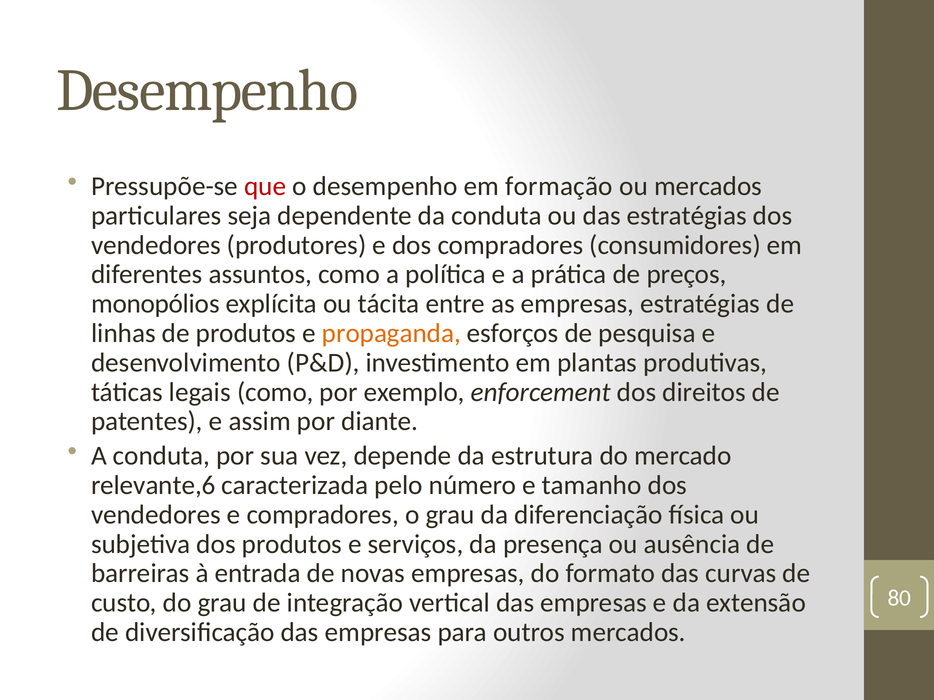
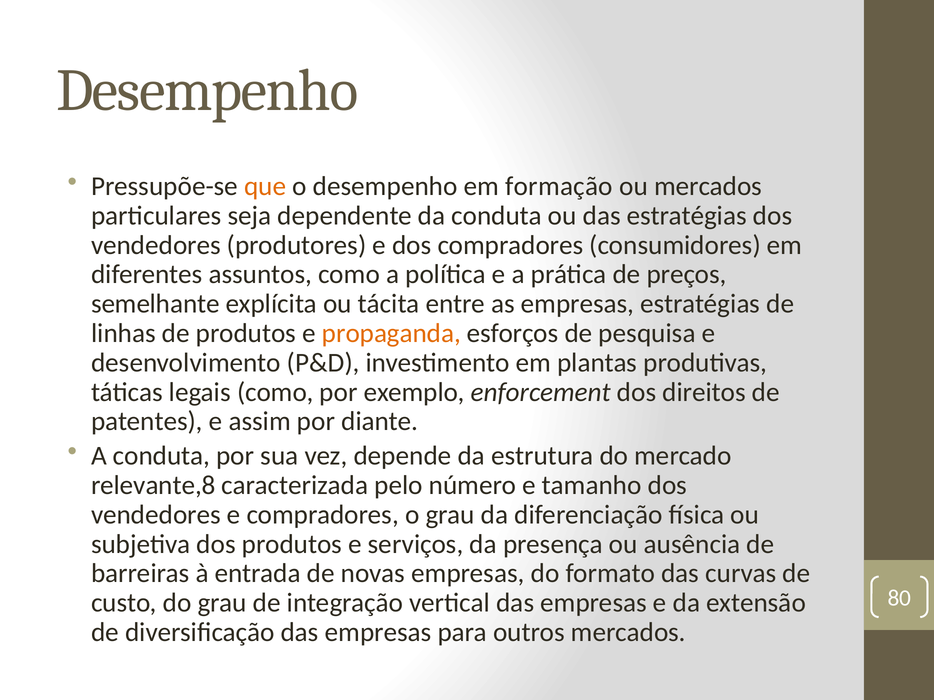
que colour: red -> orange
monopólios: monopólios -> semelhante
relevante,6: relevante,6 -> relevante,8
